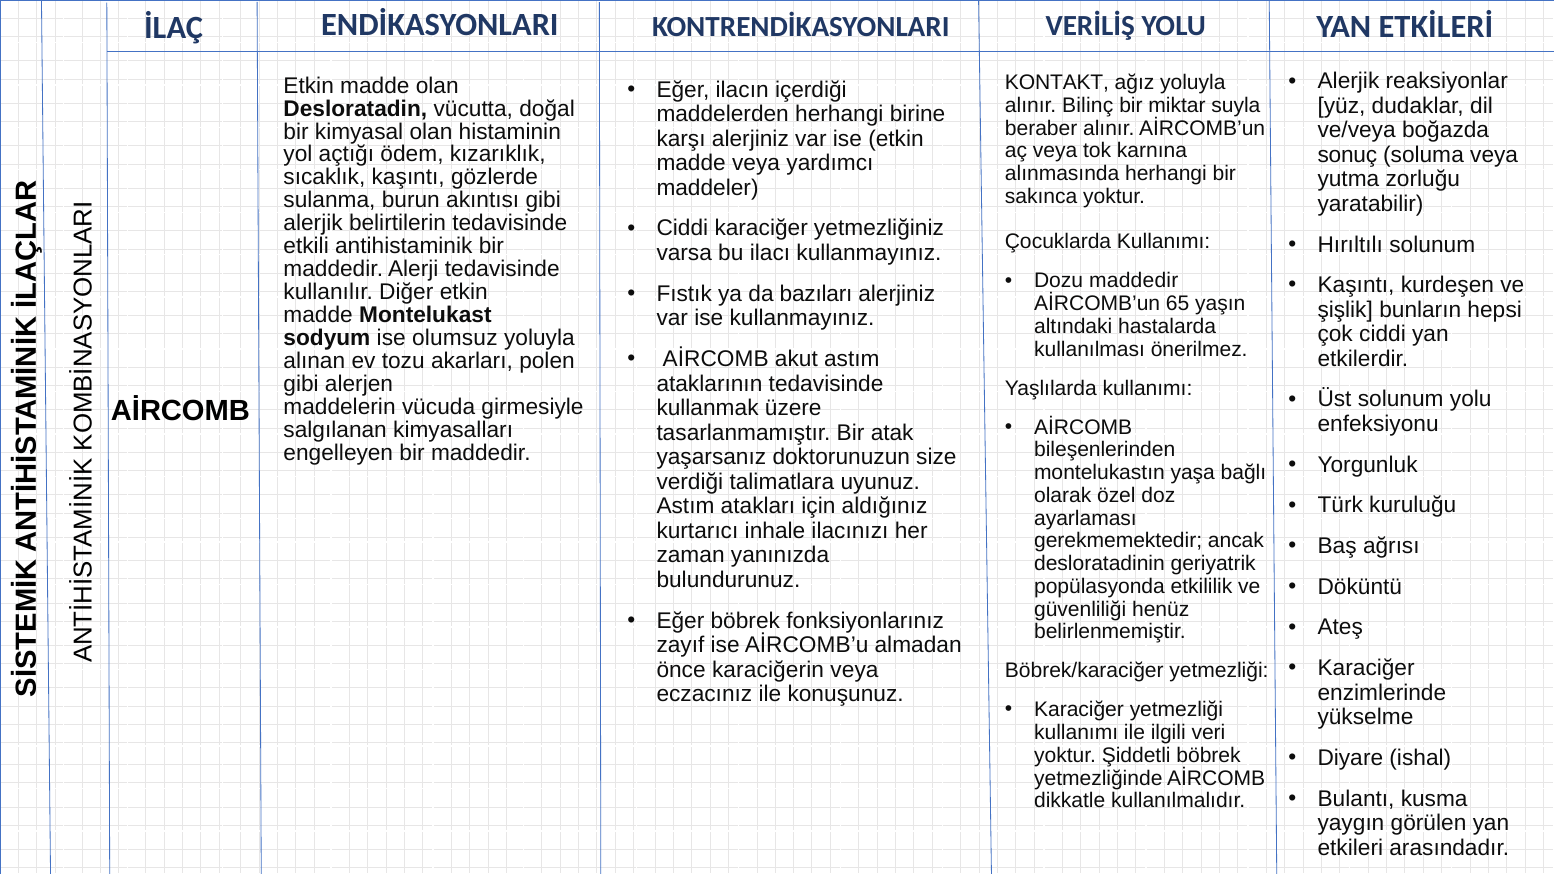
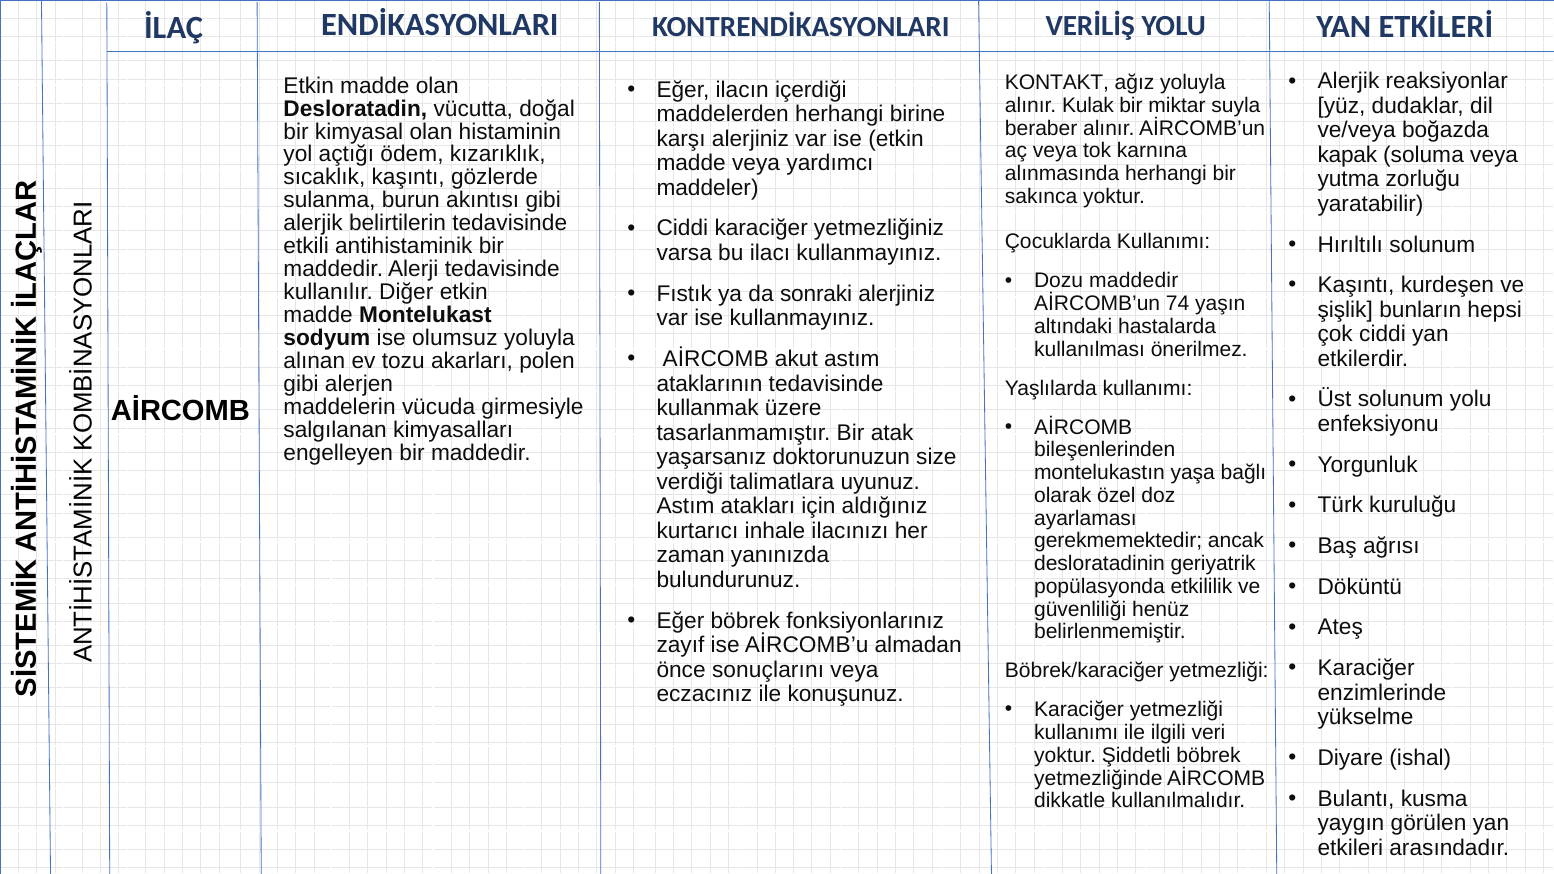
Bilinç: Bilinç -> Kulak
sonuç: sonuç -> kapak
bazıları: bazıları -> sonraki
65: 65 -> 74
karaciğerin: karaciğerin -> sonuçlarını
